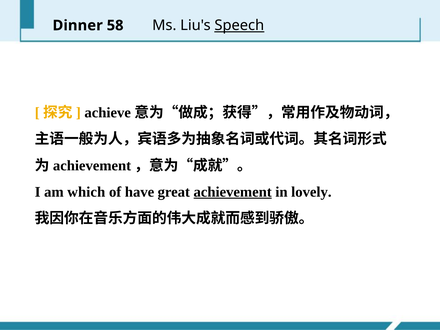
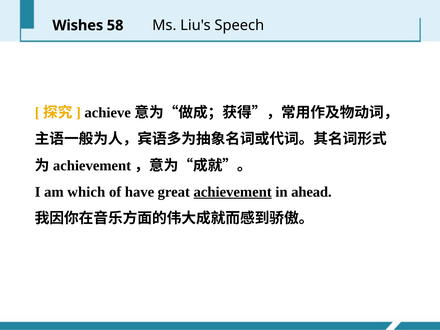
Dinner: Dinner -> Wishes
Speech underline: present -> none
lovely: lovely -> ahead
